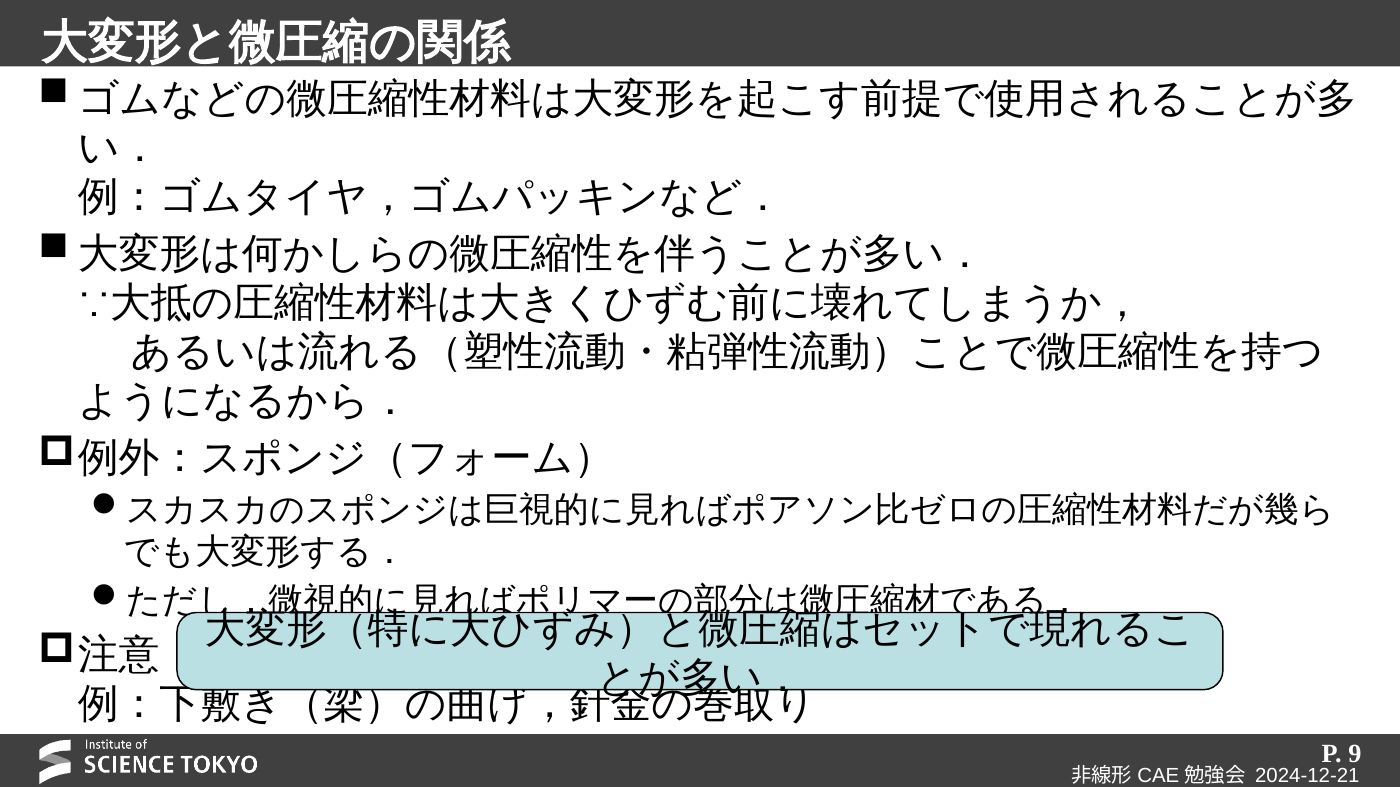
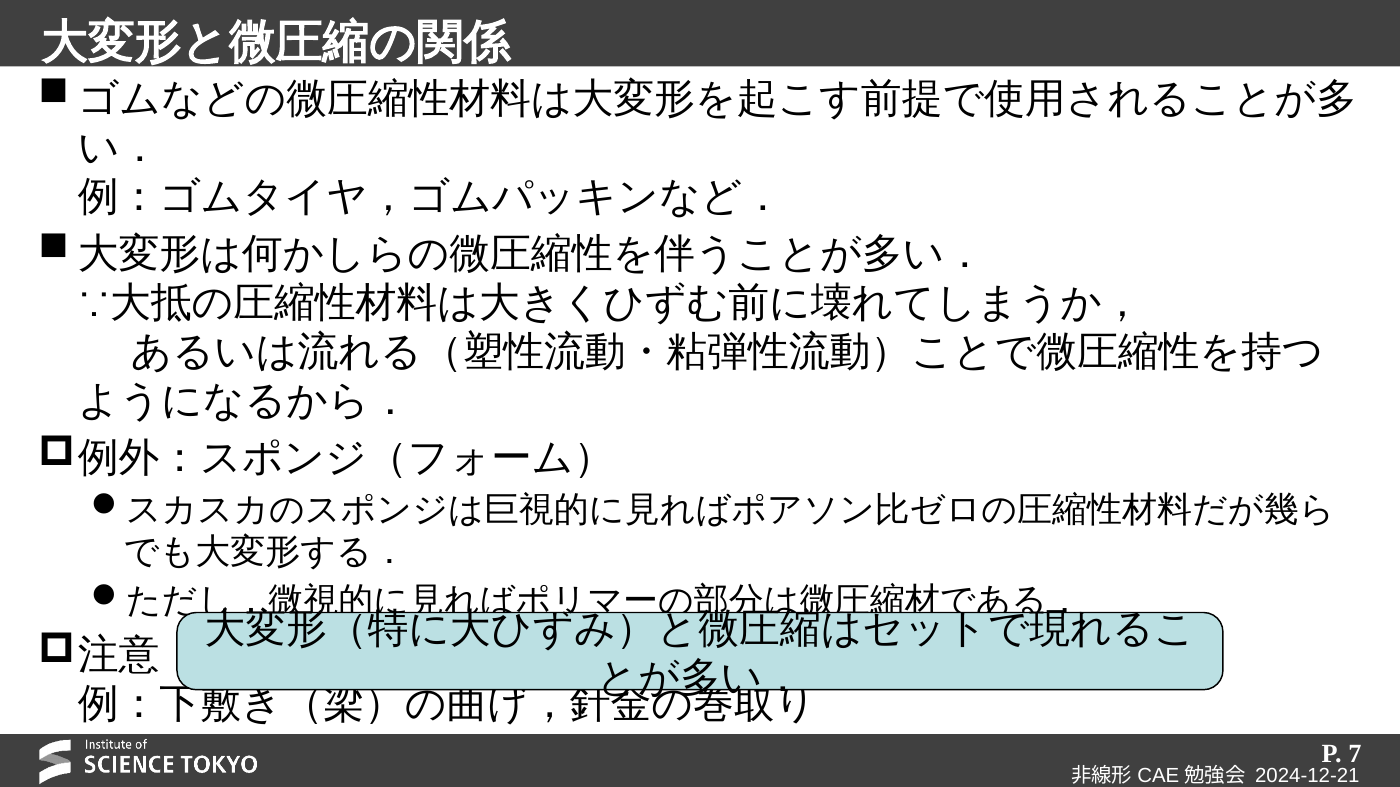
9: 9 -> 7
